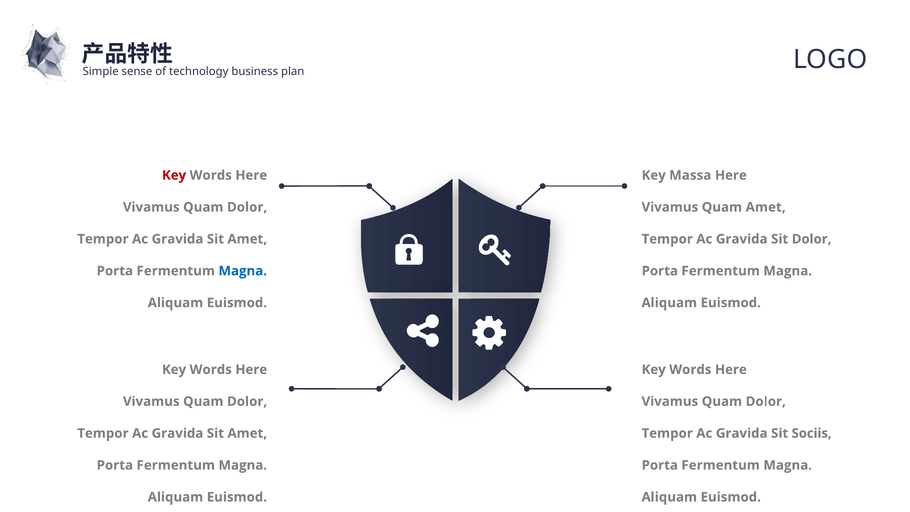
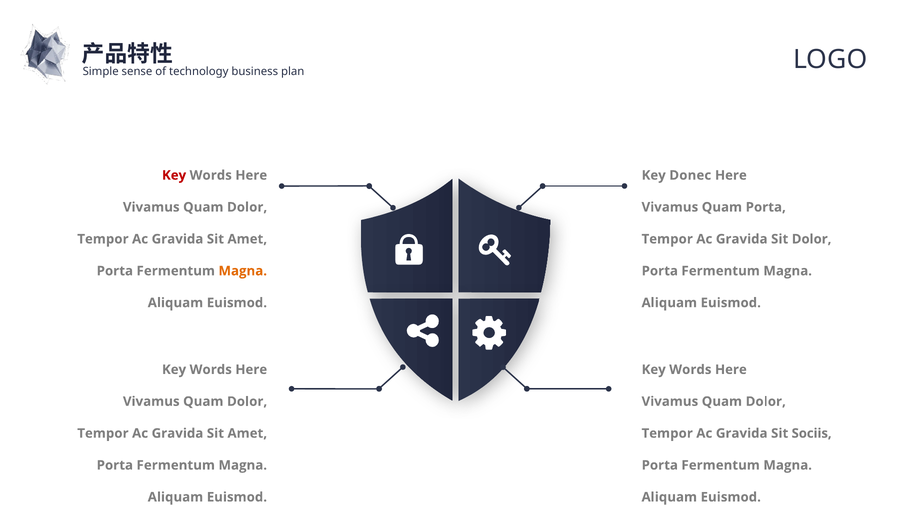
Massa: Massa -> Donec
Quam Amet: Amet -> Porta
Magna at (243, 271) colour: blue -> orange
